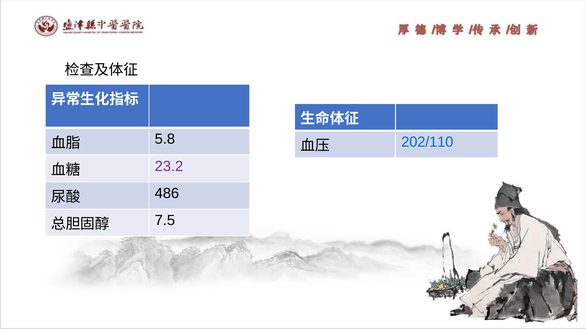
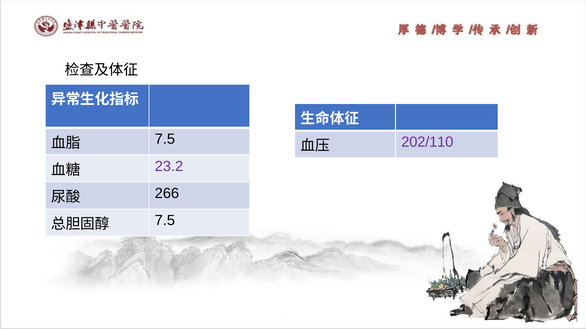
5.8 at (165, 139): 5.8 -> 7.5
202/110 colour: blue -> purple
486: 486 -> 266
